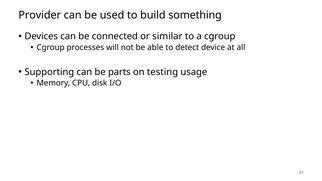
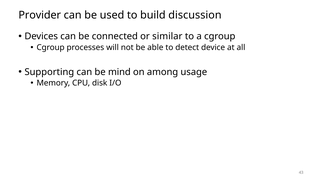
something: something -> discussion
parts: parts -> mind
testing: testing -> among
